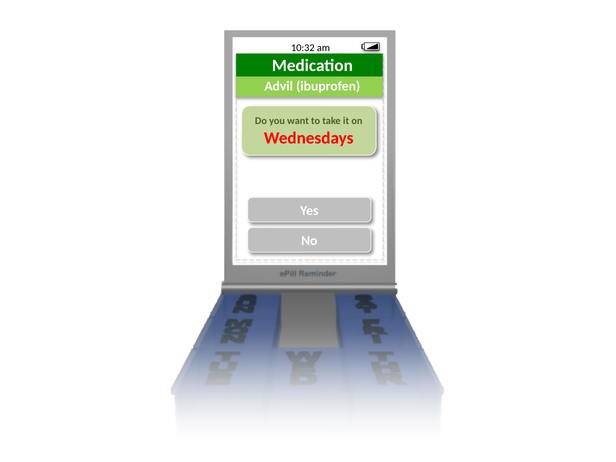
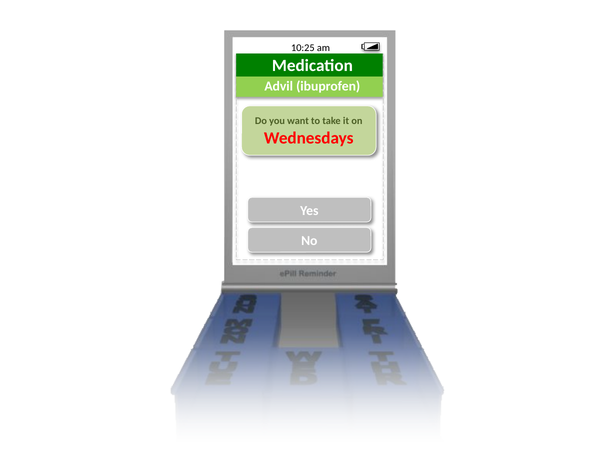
10:32: 10:32 -> 10:25
